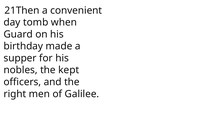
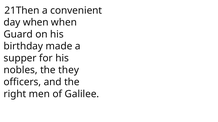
day tomb: tomb -> when
kept: kept -> they
